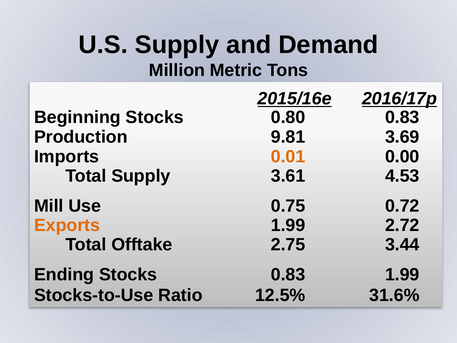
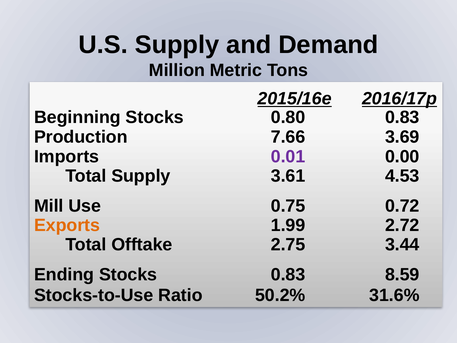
9.81: 9.81 -> 7.66
0.01 colour: orange -> purple
0.83 1.99: 1.99 -> 8.59
12.5%: 12.5% -> 50.2%
